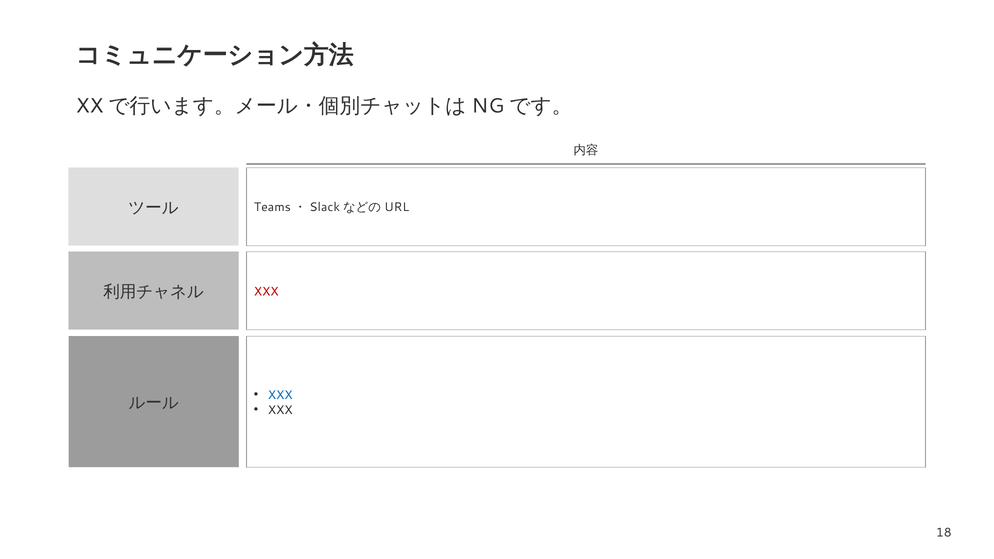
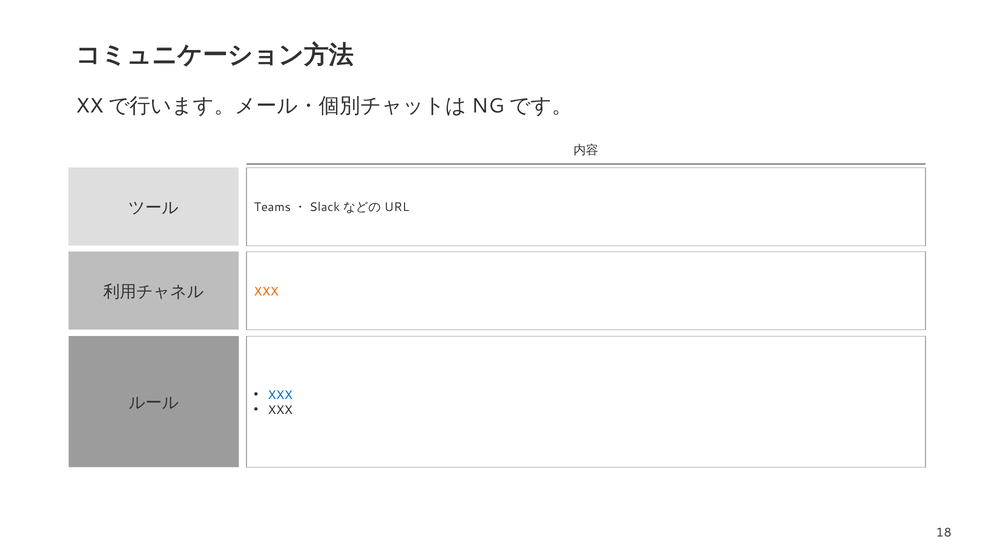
XXX at (266, 291) colour: red -> orange
